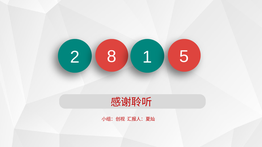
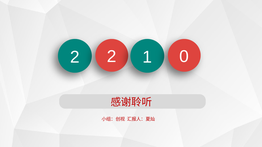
2 8: 8 -> 2
5: 5 -> 0
